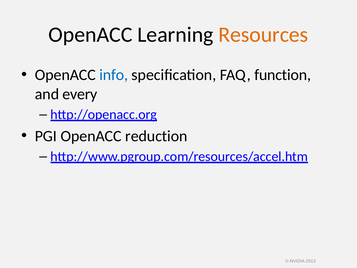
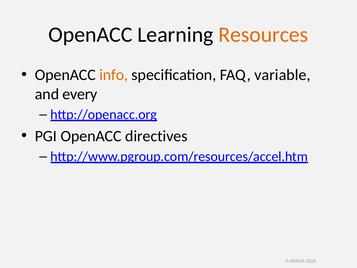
info colour: blue -> orange
function: function -> variable
reduction: reduction -> directives
